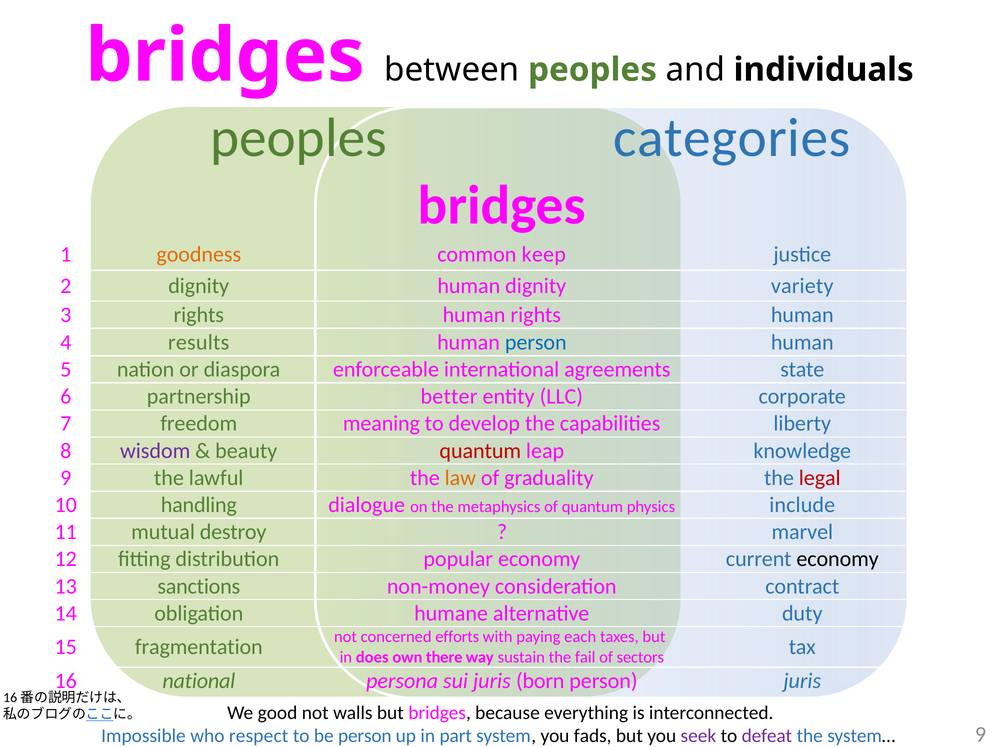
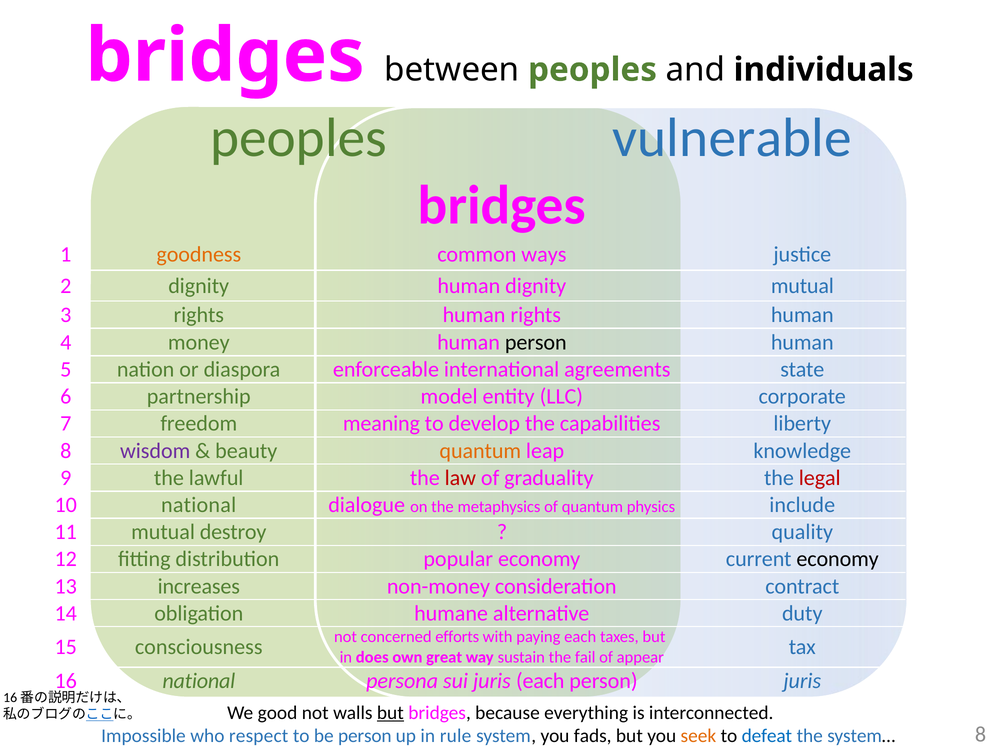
categories: categories -> vulnerable
keep: keep -> ways
dignity variety: variety -> mutual
results: results -> money
person at (536, 342) colour: blue -> black
better: better -> model
quantum at (480, 451) colour: red -> orange
law colour: orange -> red
10 handling: handling -> national
marvel: marvel -> quality
sanctions: sanctions -> increases
fragmentation: fragmentation -> consciousness
there: there -> great
sectors: sectors -> appear
juris born: born -> each
but at (390, 713) underline: none -> present
part: part -> rule
seek colour: purple -> orange
defeat colour: purple -> blue
system… 9: 9 -> 8
